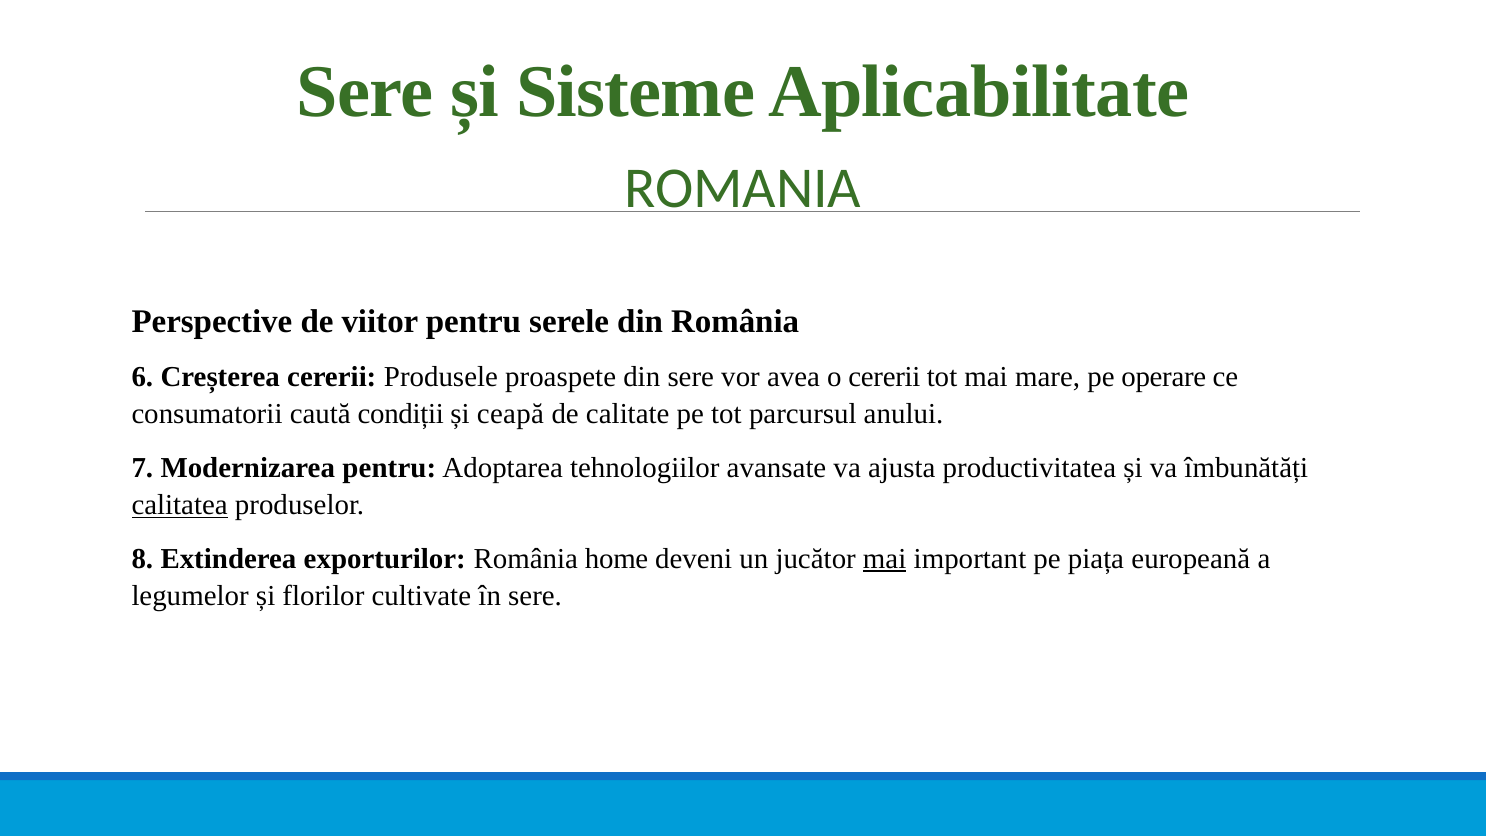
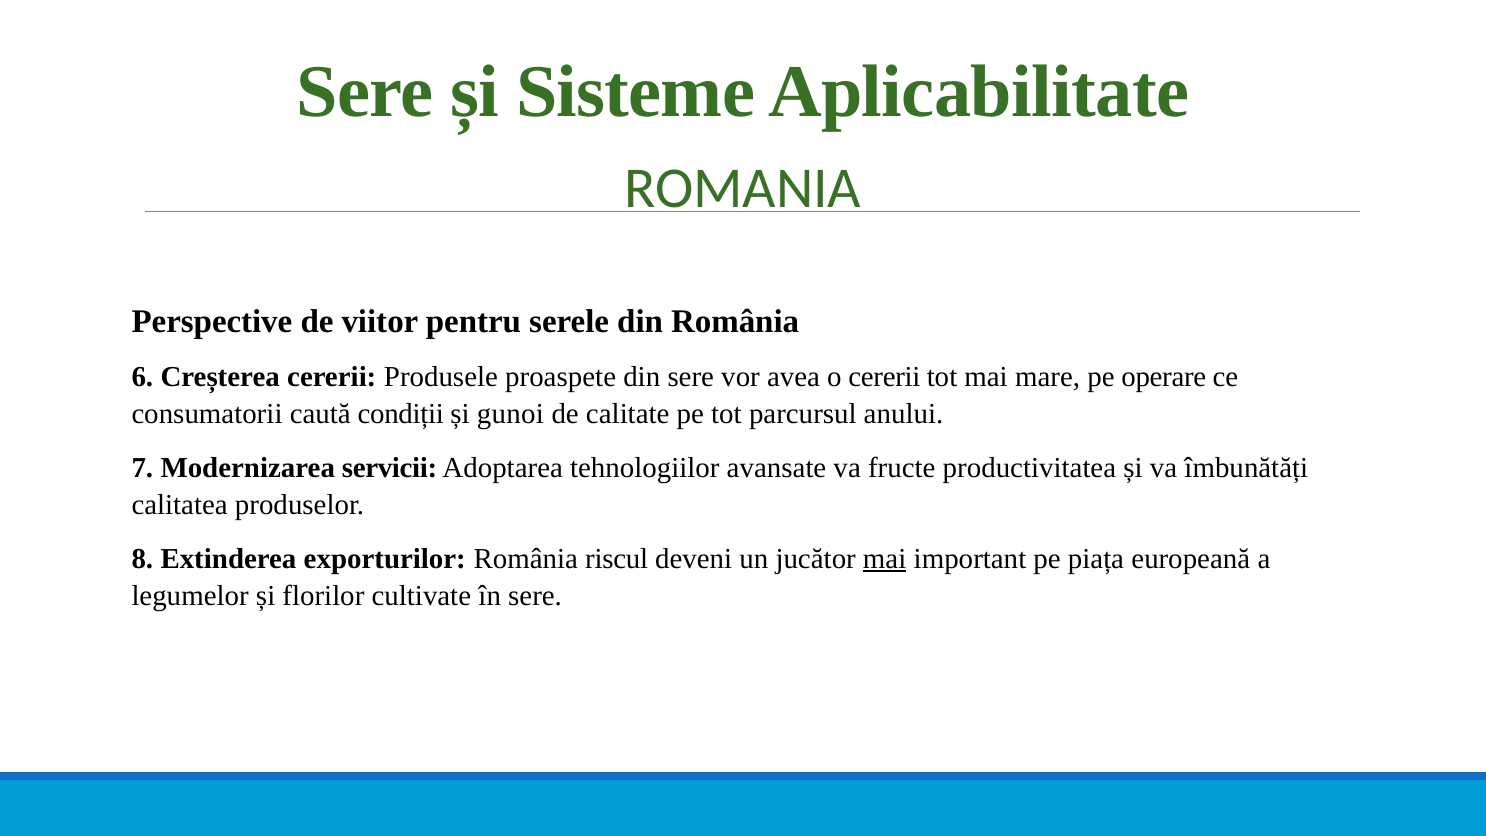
ceapă: ceapă -> gunoi
Modernizarea pentru: pentru -> servicii
ajusta: ajusta -> fructe
calitatea underline: present -> none
home: home -> riscul
